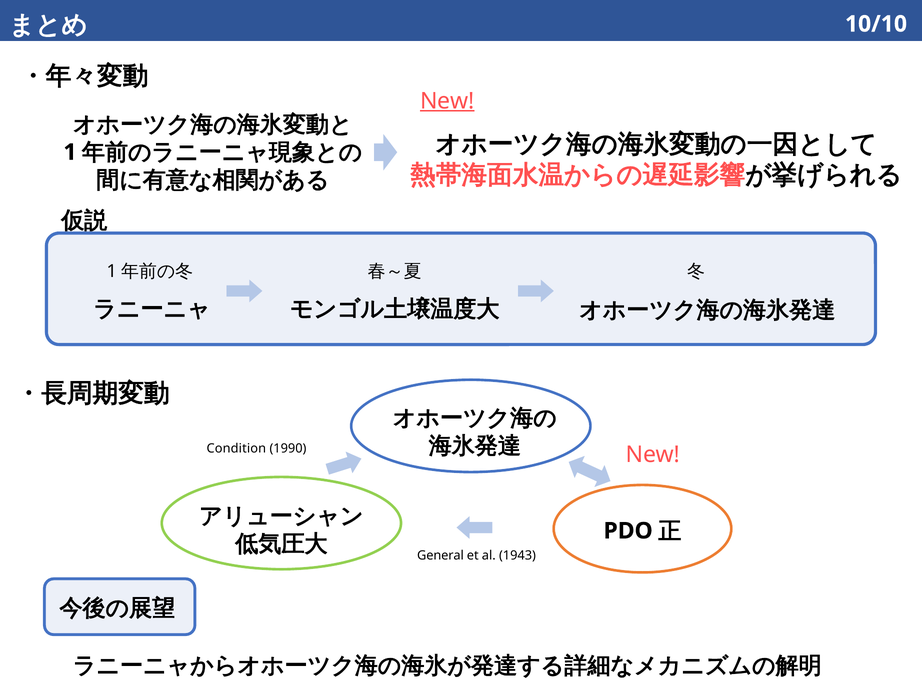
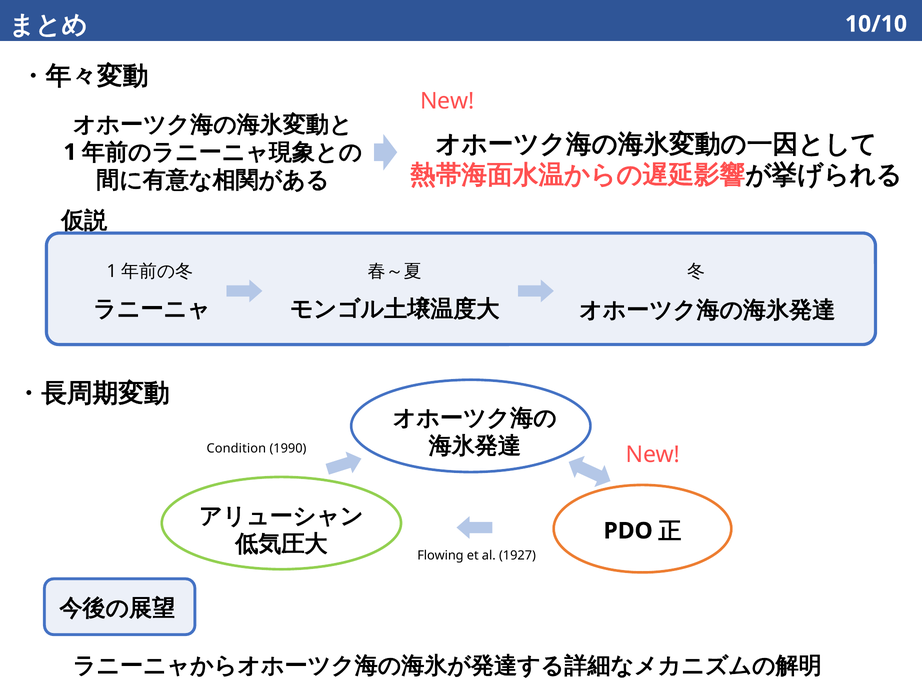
New at (447, 101) underline: present -> none
General: General -> Flowing
1943: 1943 -> 1927
